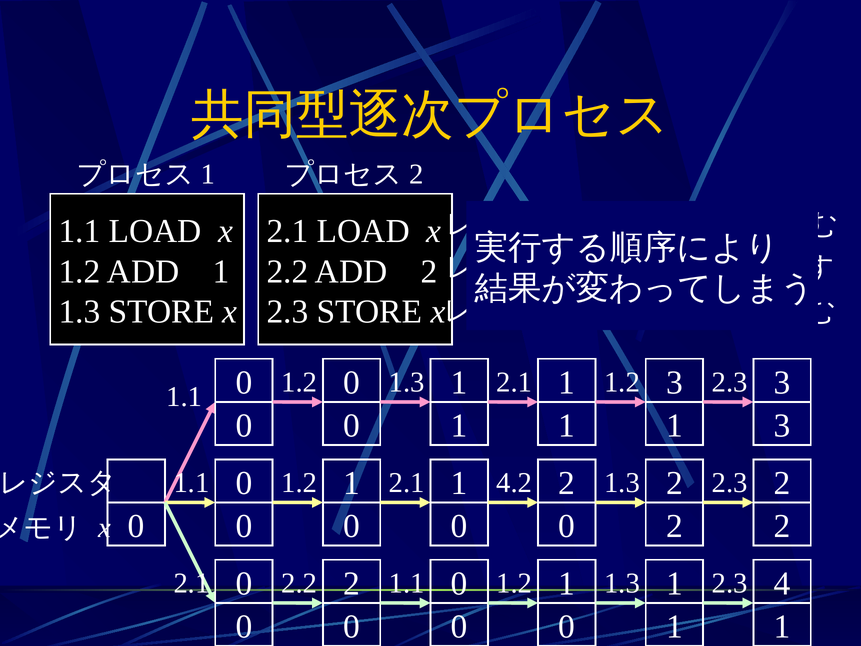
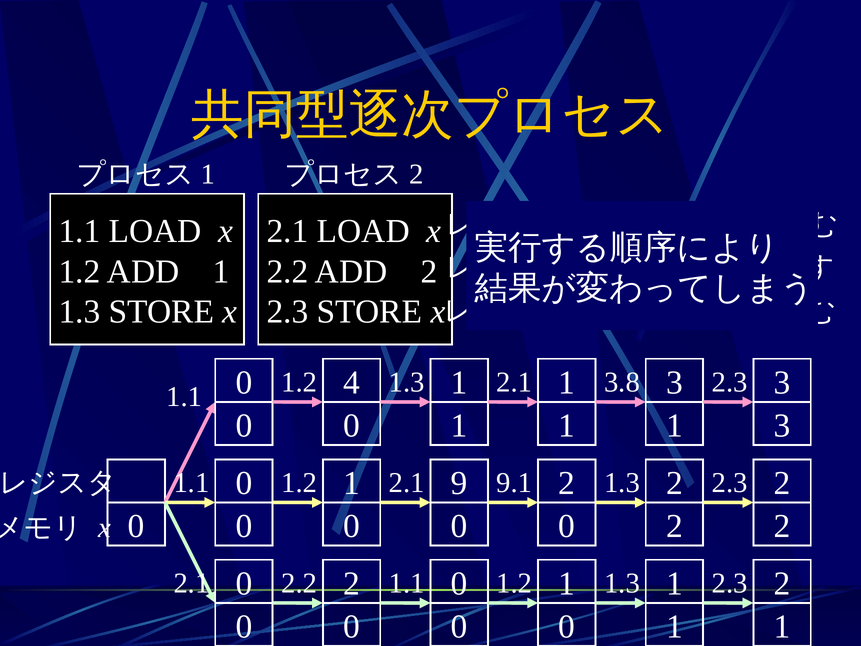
1.2 0: 0 -> 4
1.2 at (622, 382): 1.2 -> 3.8
1 at (459, 483): 1 -> 9
4.2: 4.2 -> 9.1
4 at (782, 583): 4 -> 2
